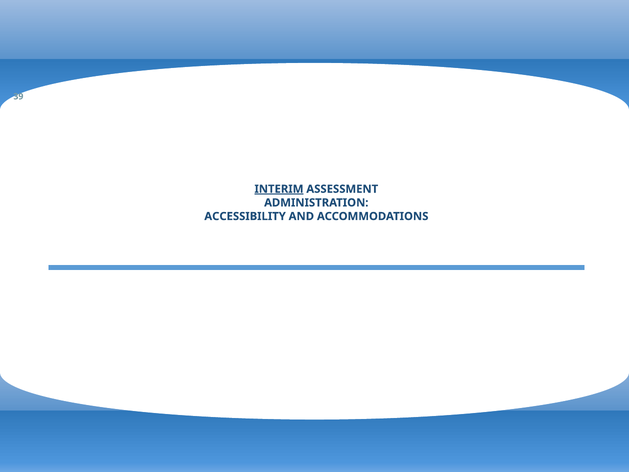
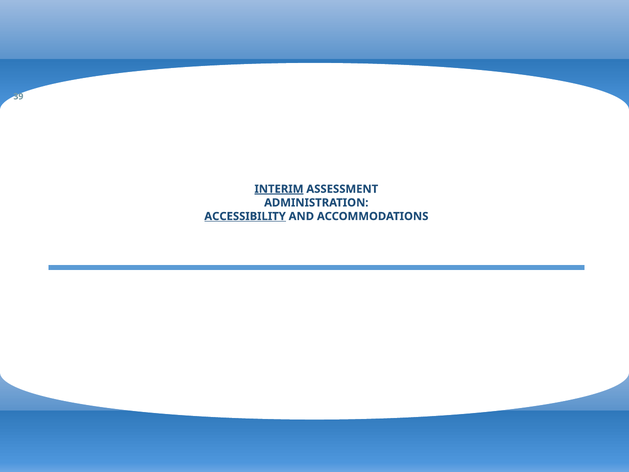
ACCESSIBILITY underline: none -> present
